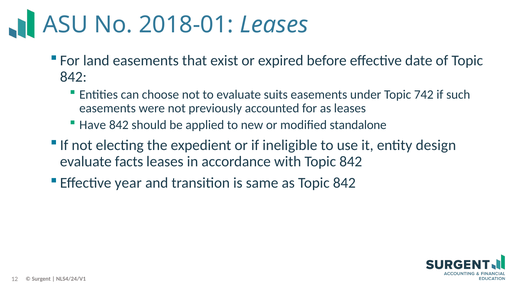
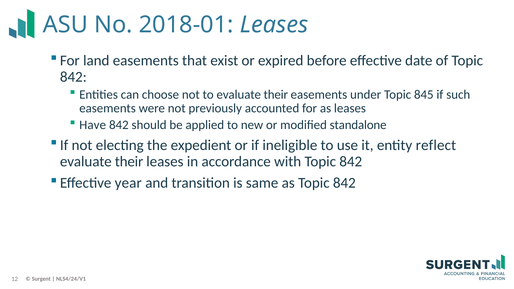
to evaluate suits: suits -> their
742: 742 -> 845
design: design -> reflect
facts at (129, 161): facts -> their
